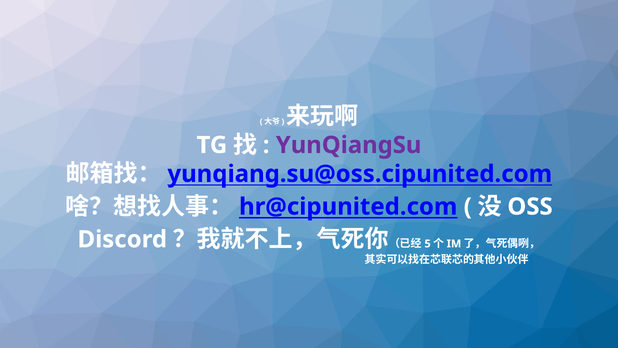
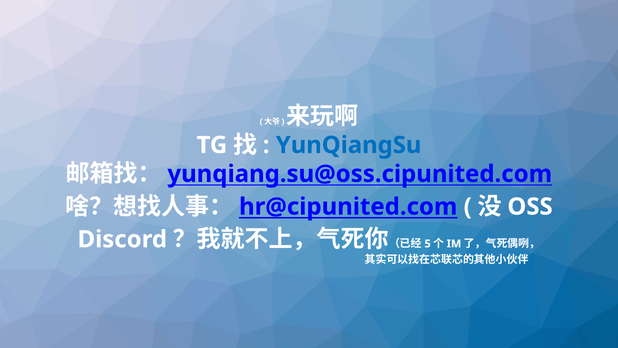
YunQiangSu colour: purple -> blue
